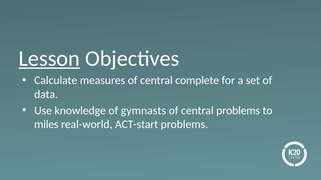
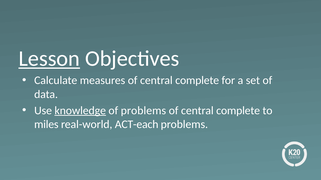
knowledge underline: none -> present
of gymnasts: gymnasts -> problems
problems at (238, 111): problems -> complete
ACT-start: ACT-start -> ACT-each
